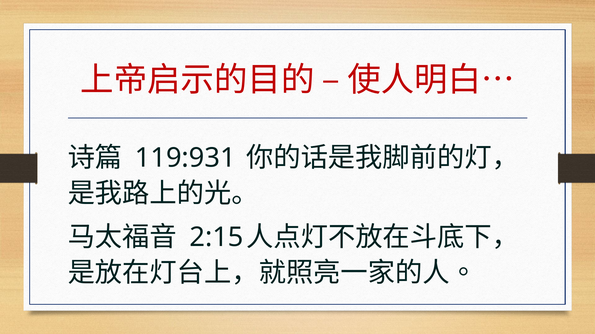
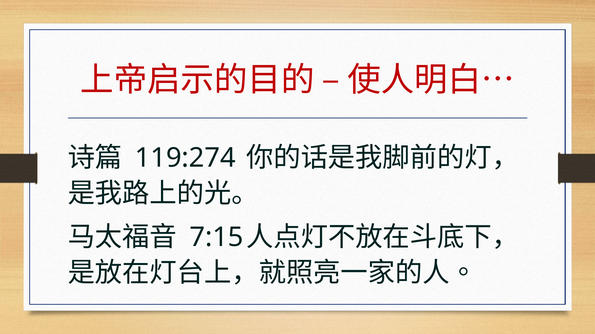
119:931: 119:931 -> 119:274
2:15: 2:15 -> 7:15
